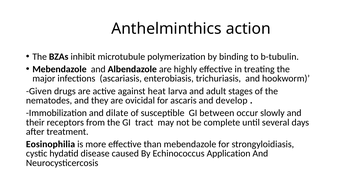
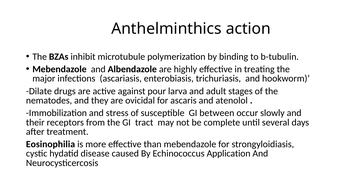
Given: Given -> Dilate
heat: heat -> pour
develop: develop -> atenolol
dilate: dilate -> stress
